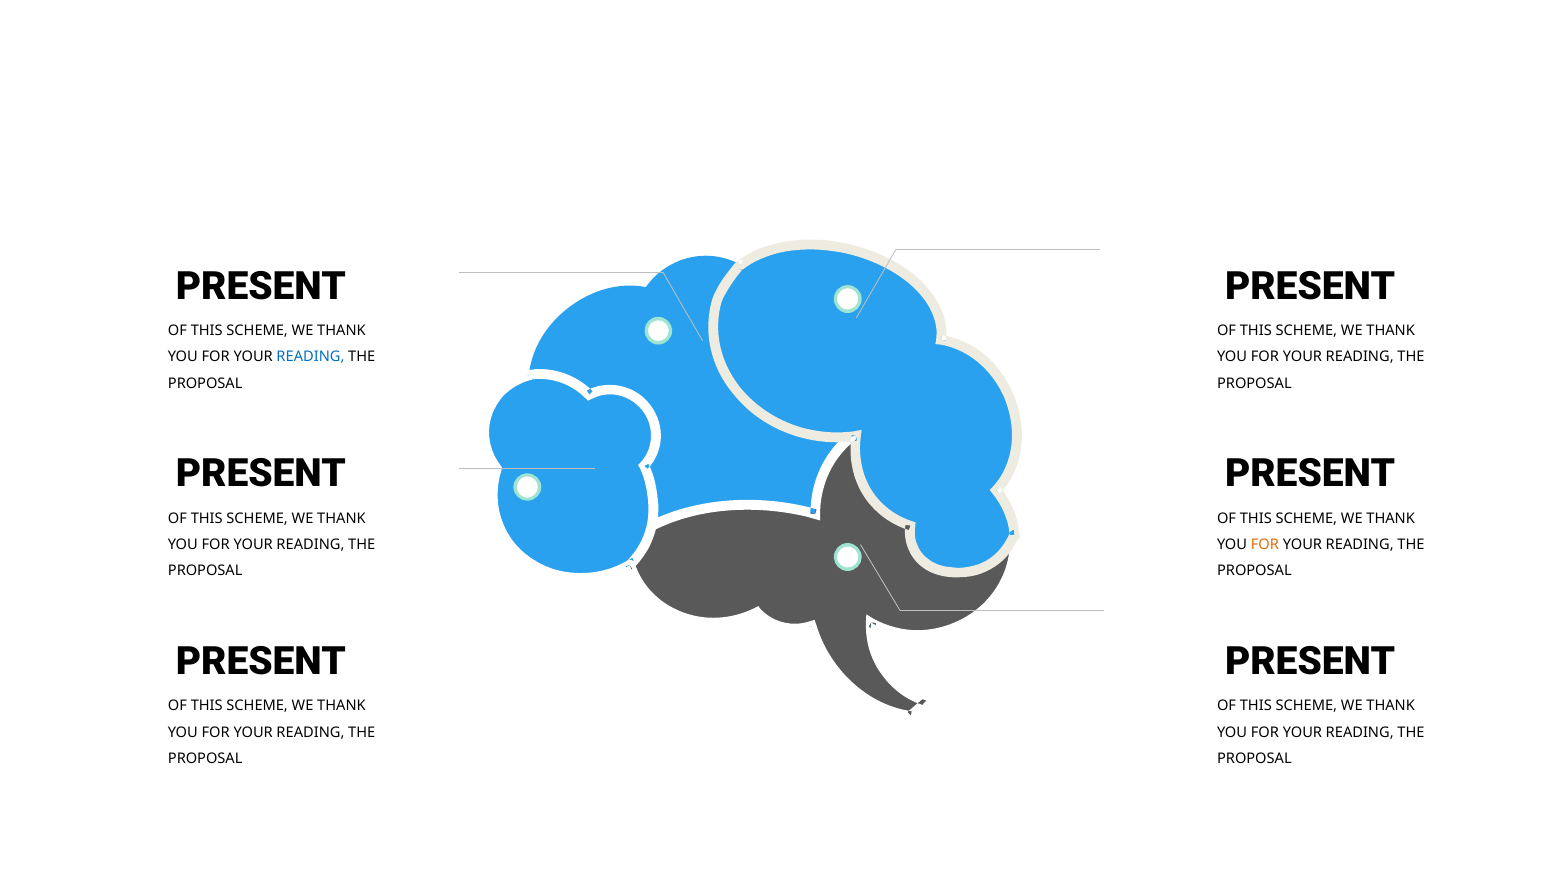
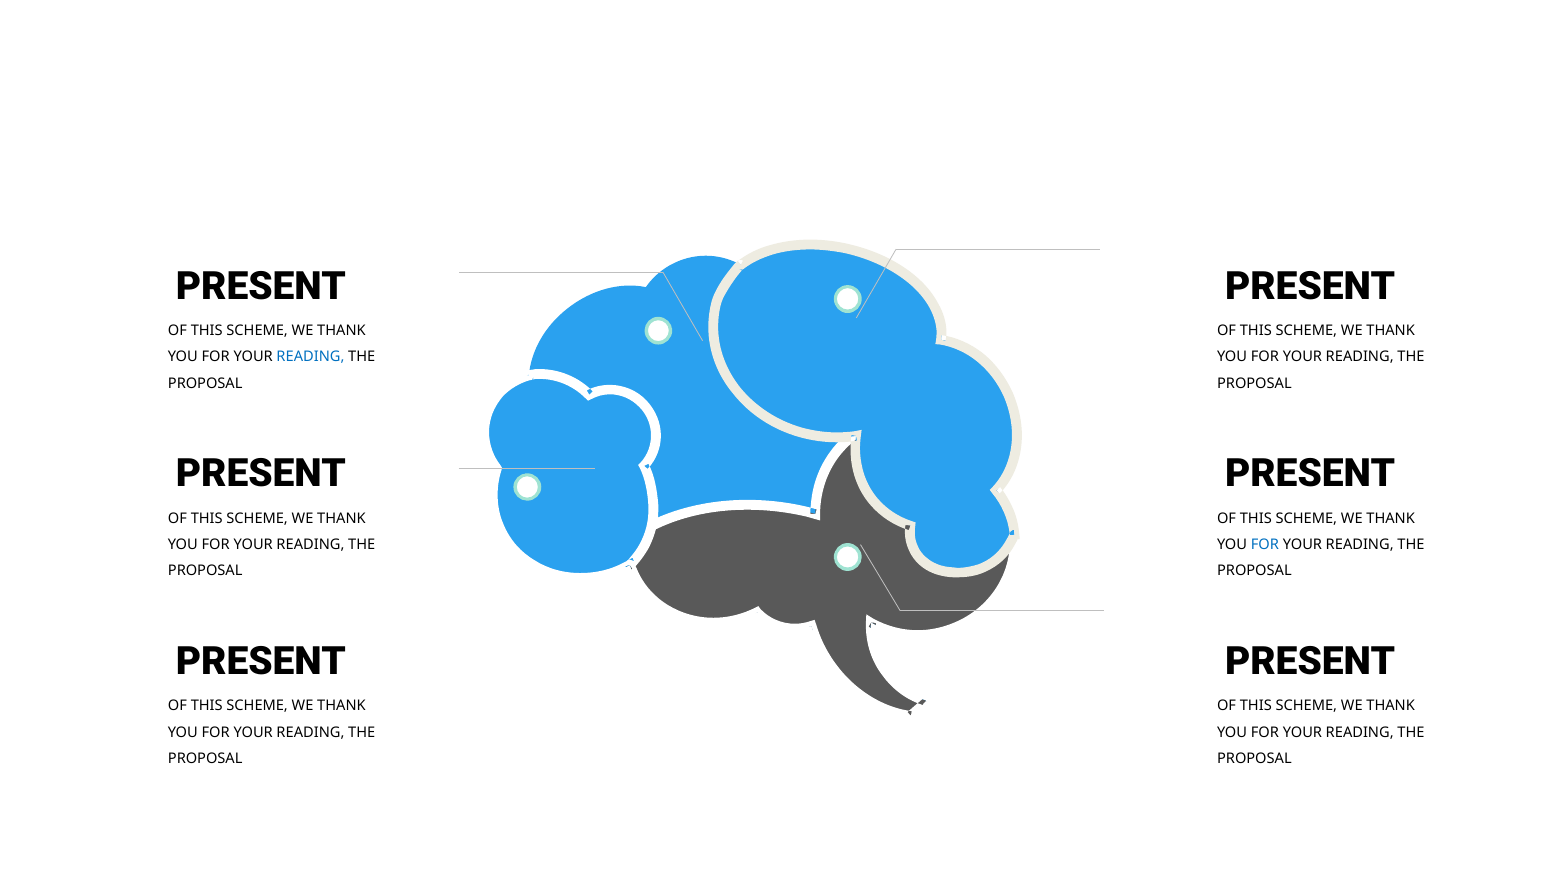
FOR at (1265, 544) colour: orange -> blue
